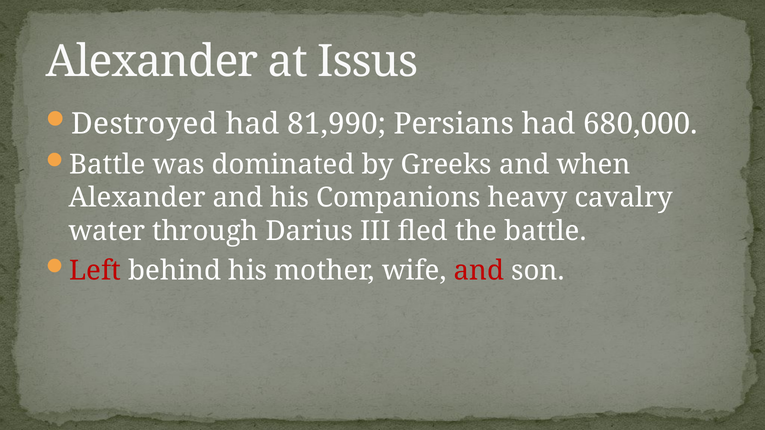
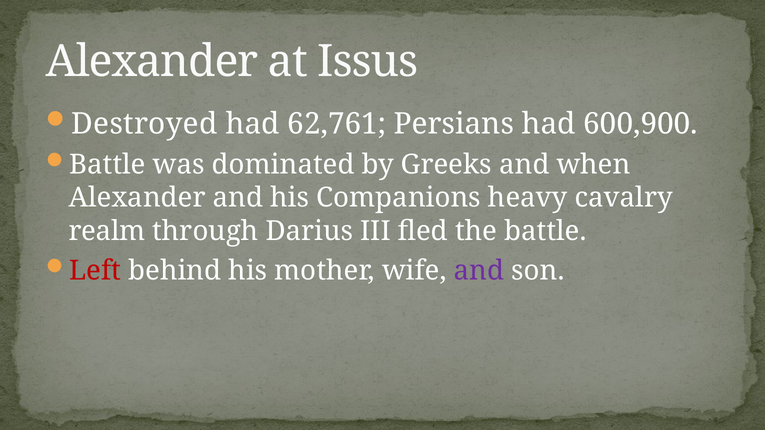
81,990: 81,990 -> 62,761
680,000: 680,000 -> 600,900
water: water -> realm
and at (479, 271) colour: red -> purple
